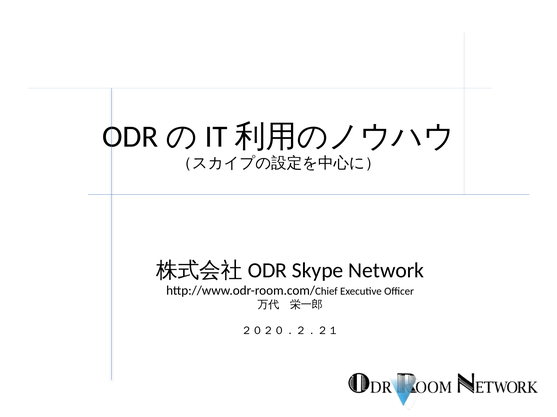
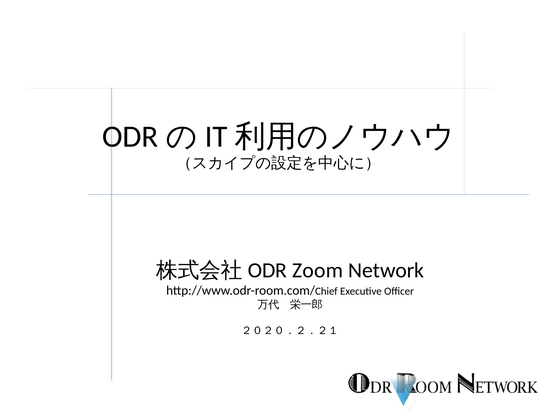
Skype: Skype -> Zoom
